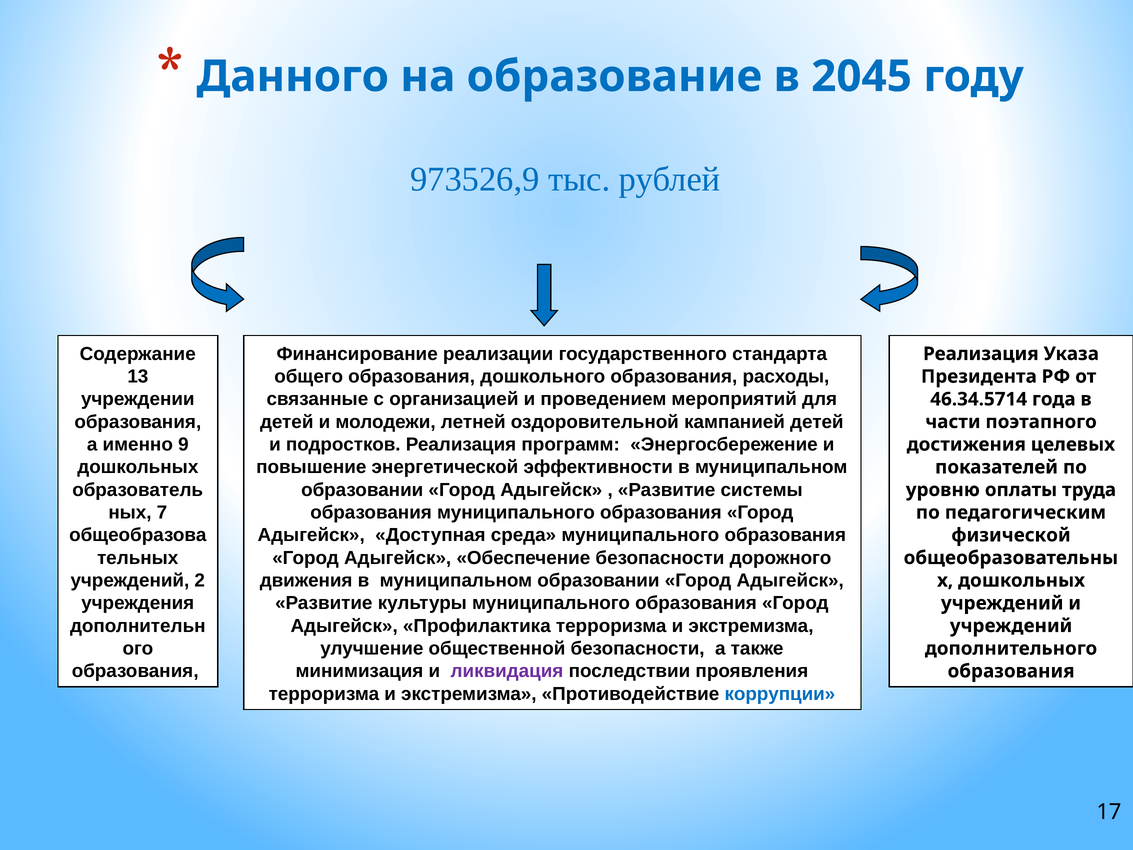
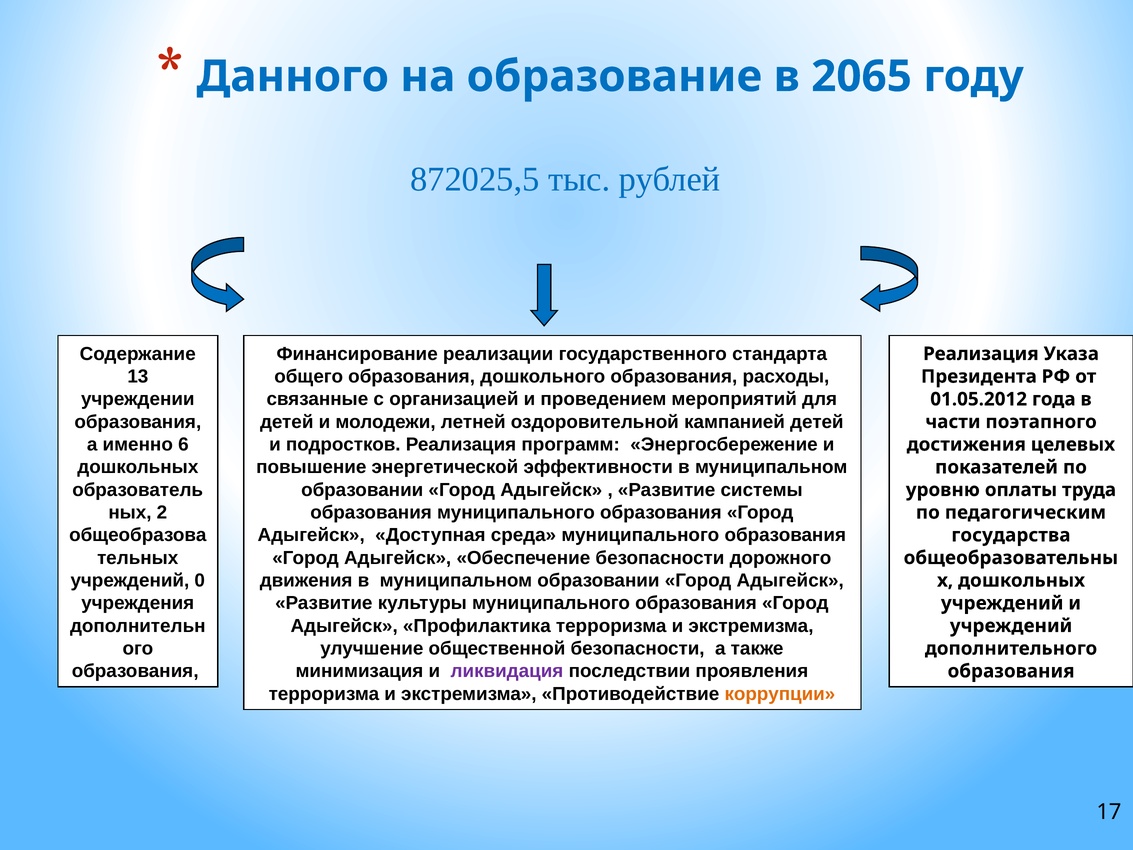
2045: 2045 -> 2065
973526,9: 973526,9 -> 872025,5
46.34.5714: 46.34.5714 -> 01.05.2012
9: 9 -> 6
7: 7 -> 2
физической: физической -> государства
2: 2 -> 0
коррупции colour: blue -> orange
